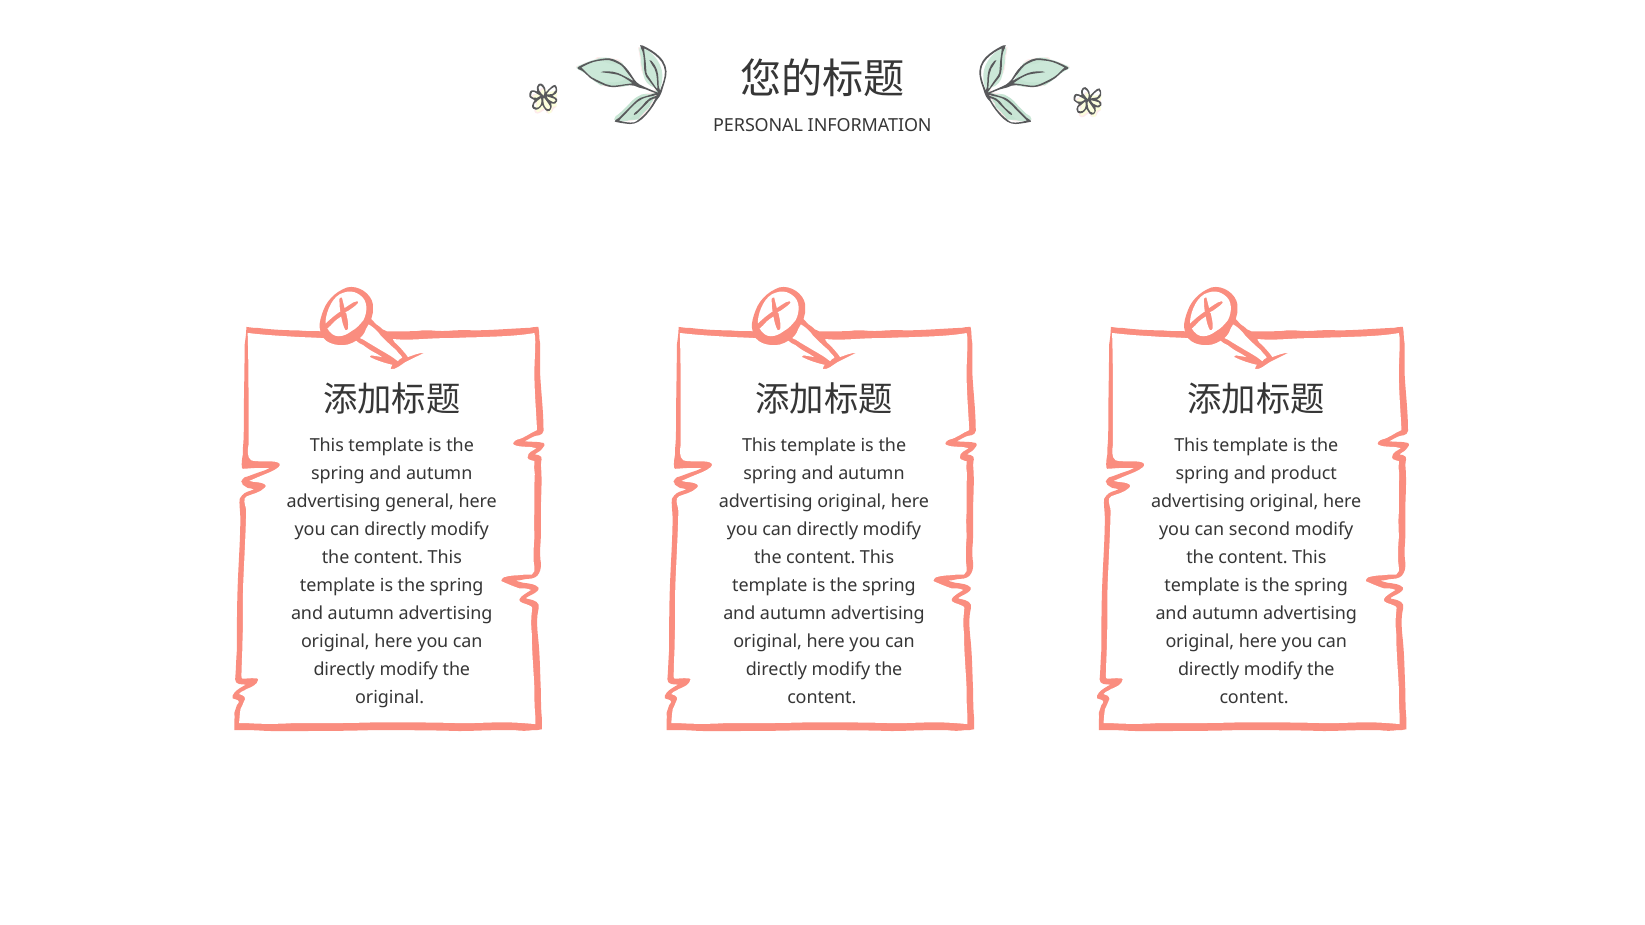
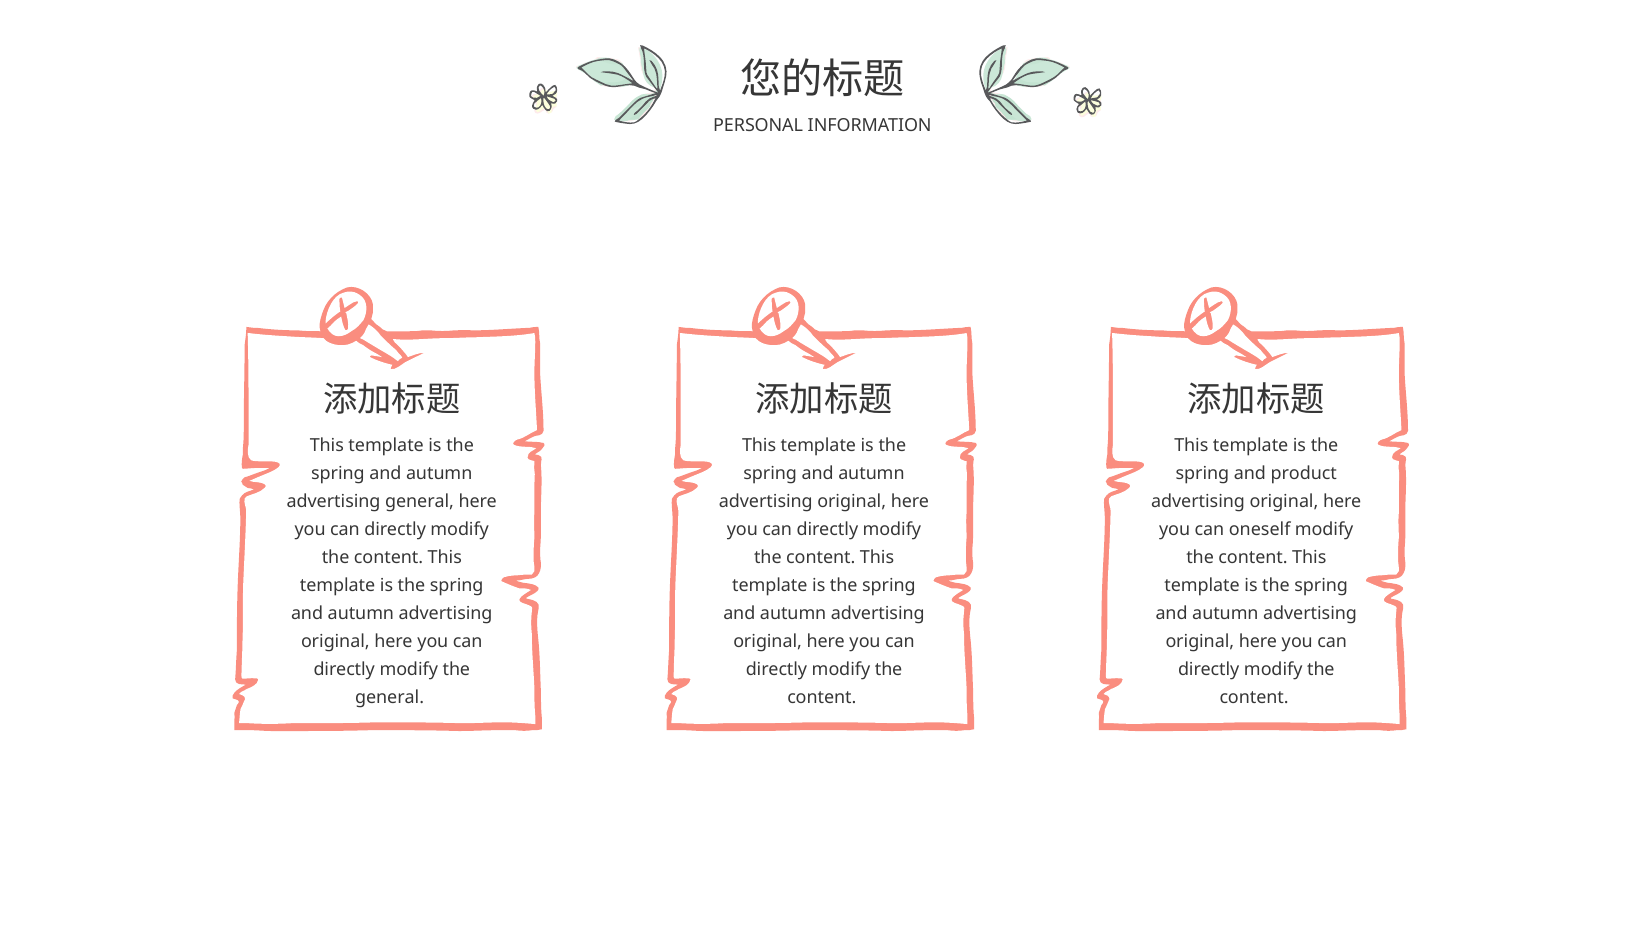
second: second -> oneself
original at (390, 698): original -> general
